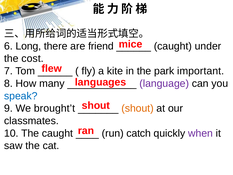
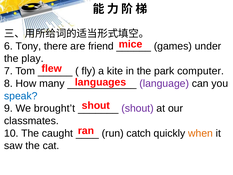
Long: Long -> Tony
caught at (173, 46): caught -> games
cost: cost -> play
important: important -> computer
shout at (138, 108) colour: orange -> purple
when colour: purple -> orange
